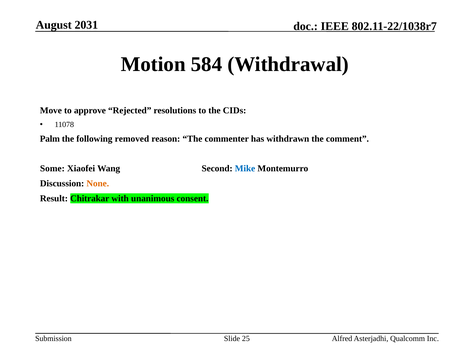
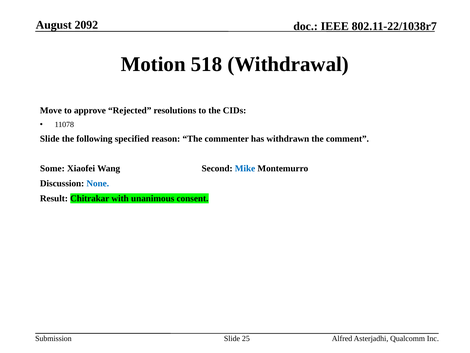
2031: 2031 -> 2092
584: 584 -> 518
Palm at (50, 139): Palm -> Slide
removed: removed -> specified
None colour: orange -> blue
